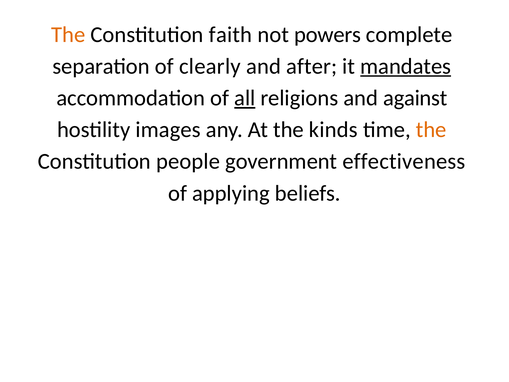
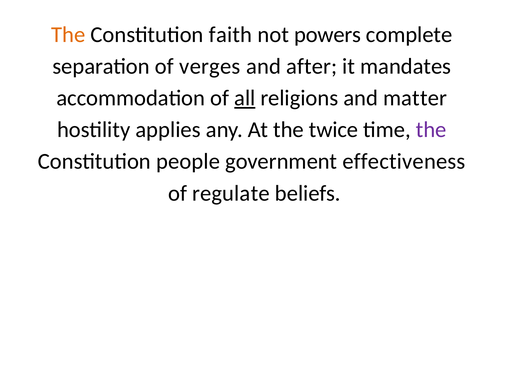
clearly: clearly -> verges
mandates underline: present -> none
against: against -> matter
images: images -> applies
kinds: kinds -> twice
the at (431, 130) colour: orange -> purple
applying: applying -> regulate
